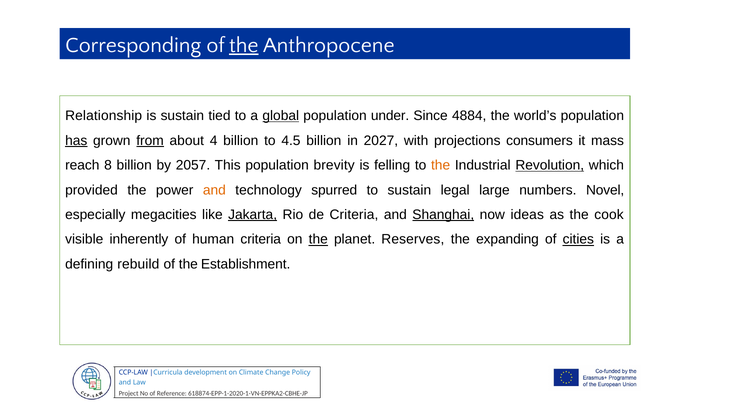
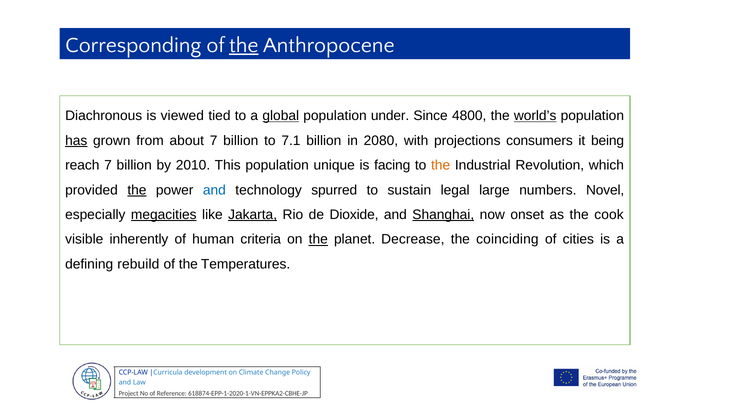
Relationship: Relationship -> Diachronous
is sustain: sustain -> viewed
4884: 4884 -> 4800
world’s underline: none -> present
from underline: present -> none
about 4: 4 -> 7
4.5: 4.5 -> 7.1
2027: 2027 -> 2080
mass: mass -> being
reach 8: 8 -> 7
2057: 2057 -> 2010
brevity: brevity -> unique
felling: felling -> facing
Revolution underline: present -> none
the at (137, 190) underline: none -> present
and at (214, 190) colour: orange -> blue
megacities underline: none -> present
de Criteria: Criteria -> Dioxide
ideas: ideas -> onset
Reserves: Reserves -> Decrease
expanding: expanding -> coinciding
cities underline: present -> none
Establishment: Establishment -> Temperatures
